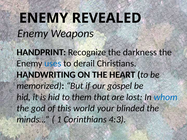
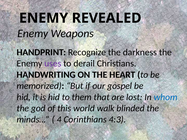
uses colour: blue -> purple
your: your -> walk
1: 1 -> 4
